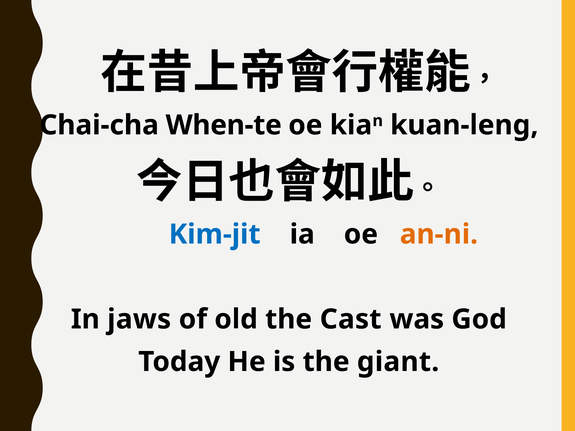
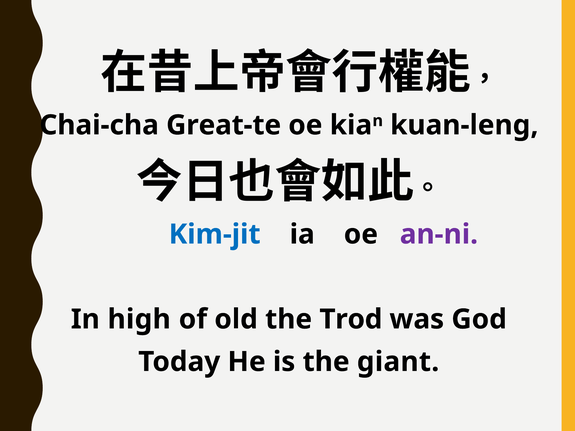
When-te: When-te -> Great-te
an-ni colour: orange -> purple
jaws: jaws -> high
Cast: Cast -> Trod
